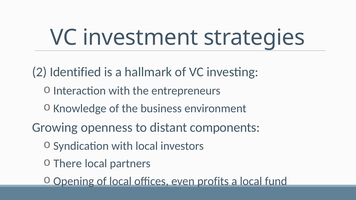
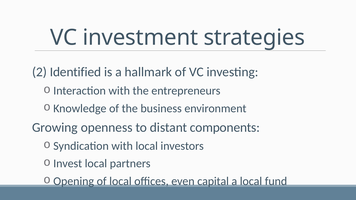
There: There -> Invest
profits: profits -> capital
